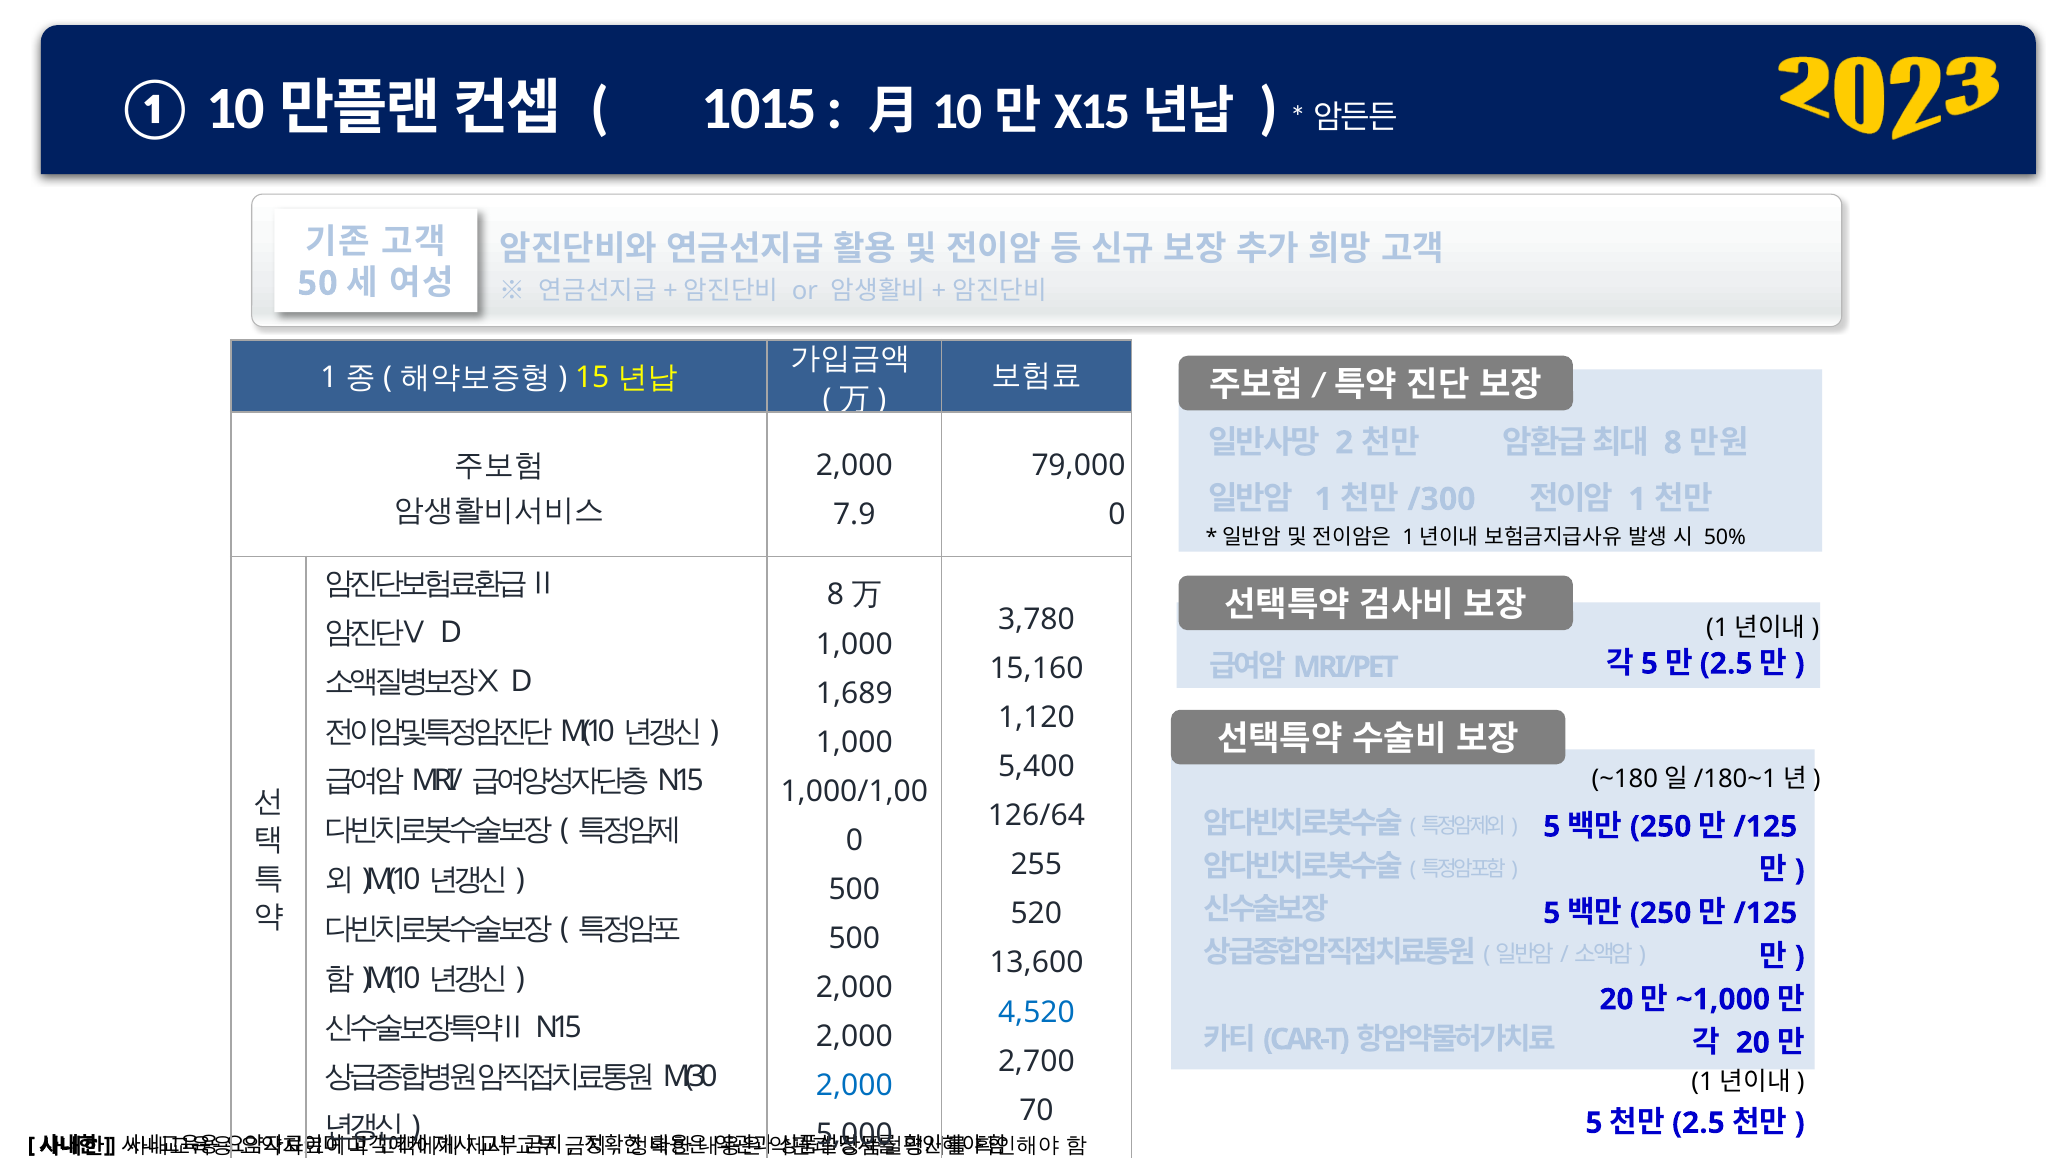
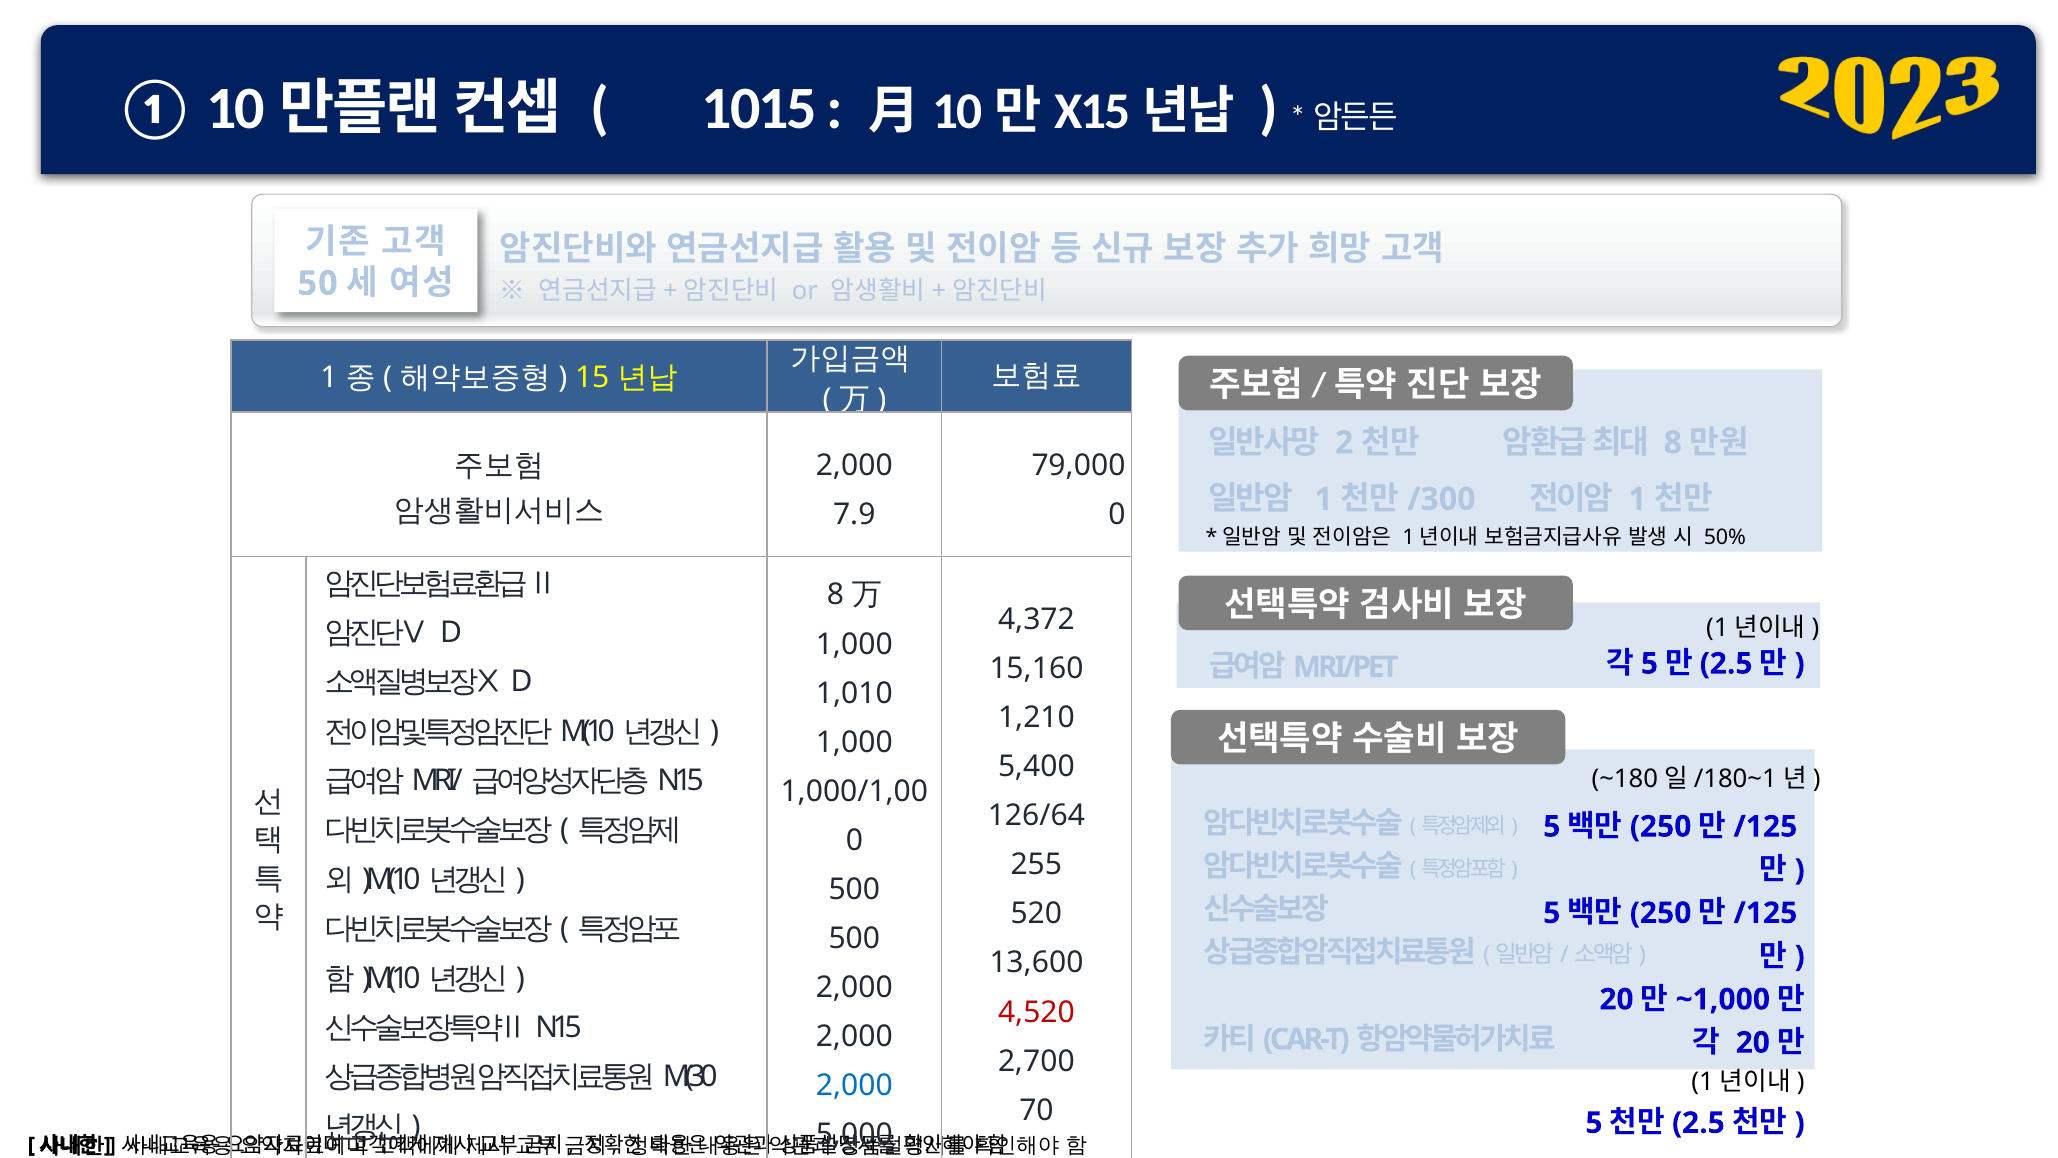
3,780: 3,780 -> 4,372
1,689: 1,689 -> 1,010
1,120: 1,120 -> 1,210
4,520 colour: blue -> red
